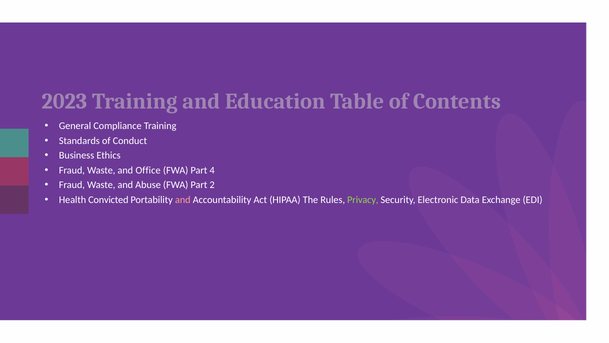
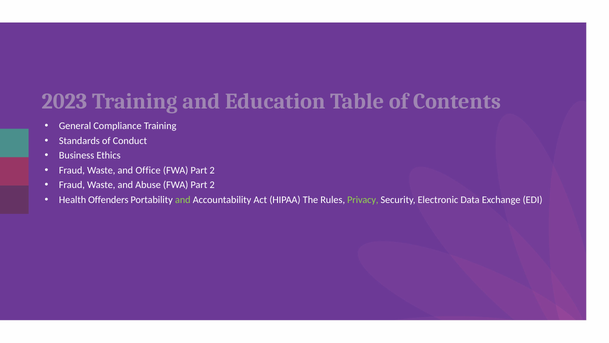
4 at (212, 170): 4 -> 2
Convicted: Convicted -> Offenders
and at (183, 200) colour: pink -> light green
